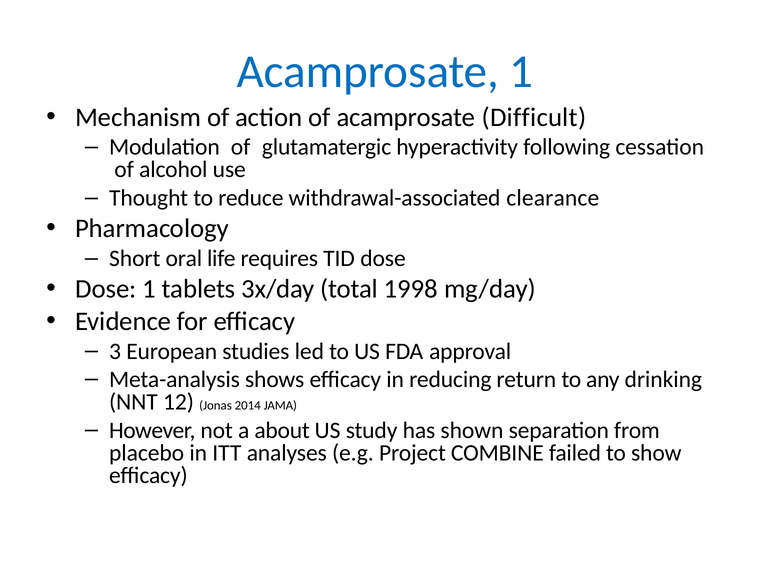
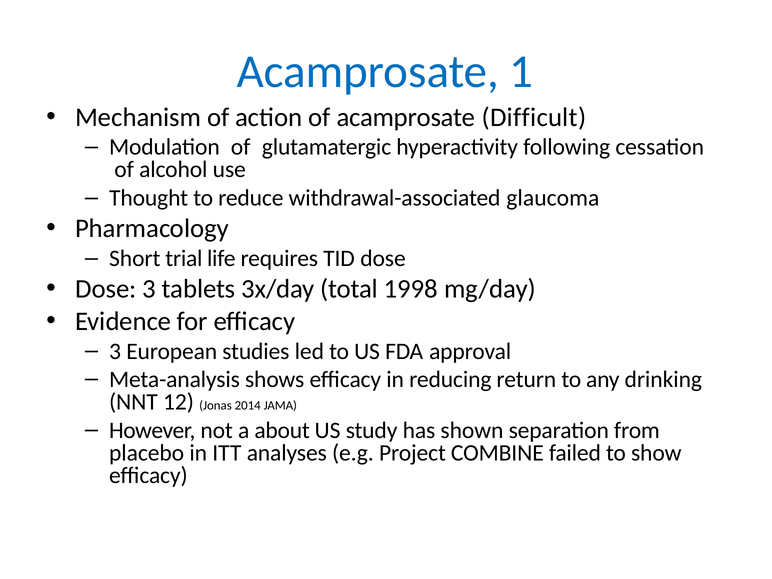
clearance: clearance -> glaucoma
oral: oral -> trial
Dose 1: 1 -> 3
